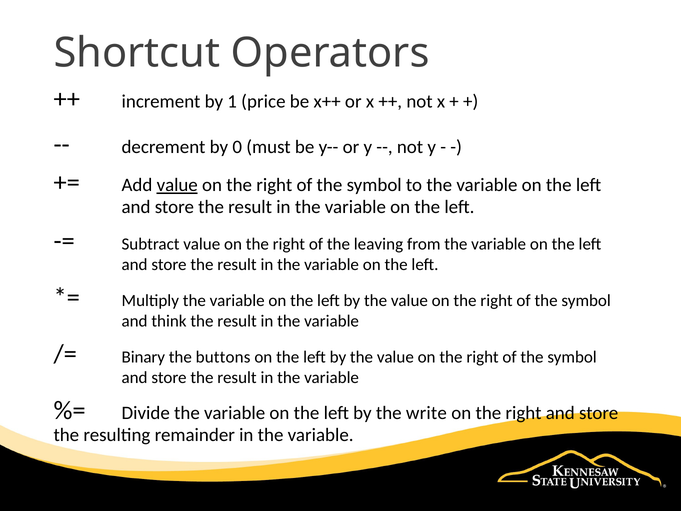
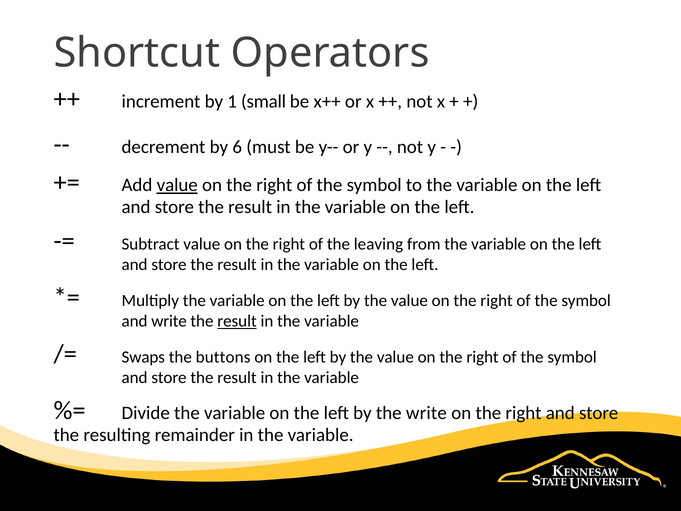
price: price -> small
0: 0 -> 6
and think: think -> write
result at (237, 321) underline: none -> present
Binary: Binary -> Swaps
